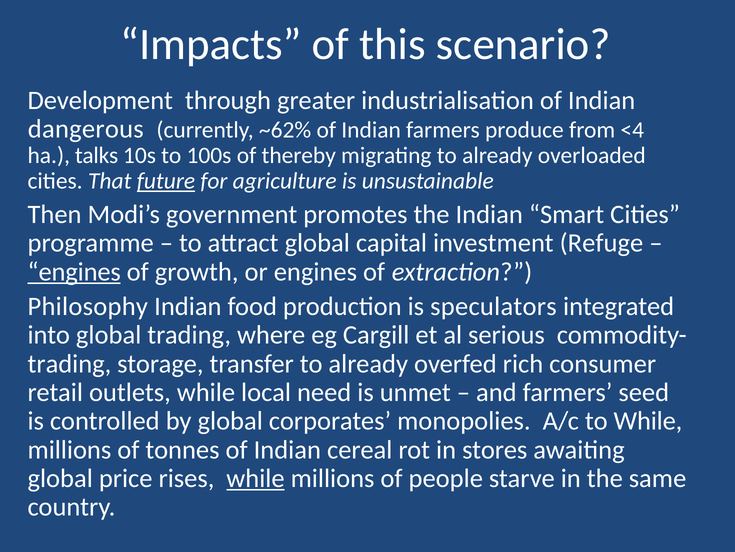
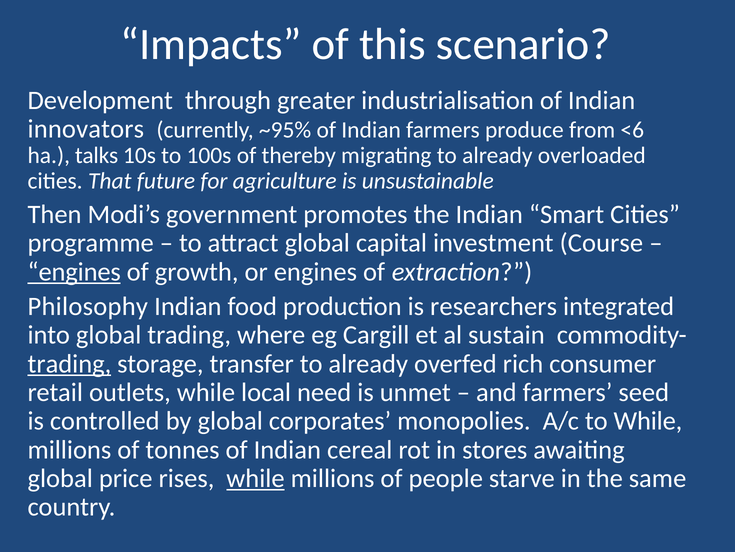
dangerous: dangerous -> innovators
~62%: ~62% -> ~95%
<4: <4 -> <6
future underline: present -> none
Refuge: Refuge -> Course
speculators: speculators -> researchers
serious: serious -> sustain
trading at (69, 363) underline: none -> present
